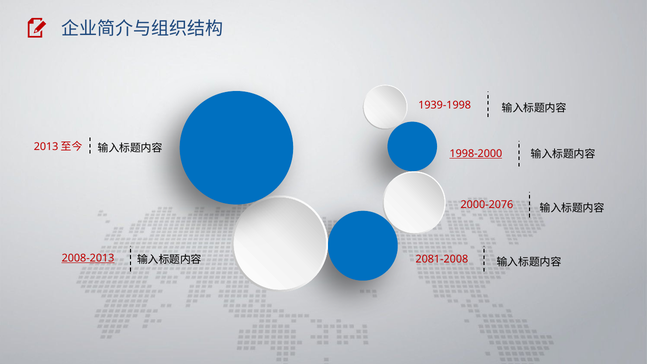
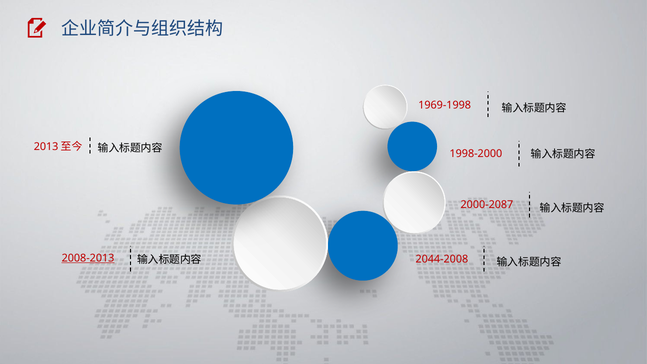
1939-1998: 1939-1998 -> 1969-1998
1998-2000 underline: present -> none
2000-2076: 2000-2076 -> 2000-2087
2081-2008: 2081-2008 -> 2044-2008
